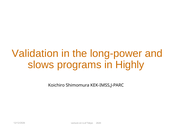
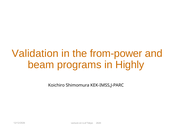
long-power: long-power -> from-power
slows: slows -> beam
